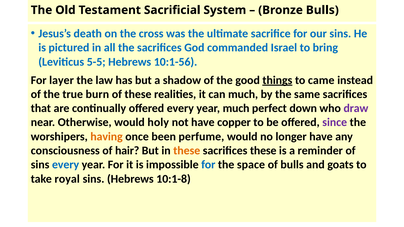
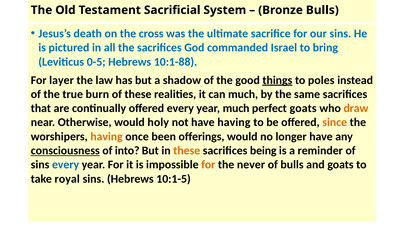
5-5: 5-5 -> 0-5
10:1-56: 10:1-56 -> 10:1-88
came: came -> poles
perfect down: down -> goats
draw colour: purple -> orange
have copper: copper -> having
since colour: purple -> orange
perfume: perfume -> offerings
consciousness underline: none -> present
hair: hair -> into
sacrifices these: these -> being
for at (208, 165) colour: blue -> orange
space: space -> never
10:1-8: 10:1-8 -> 10:1-5
